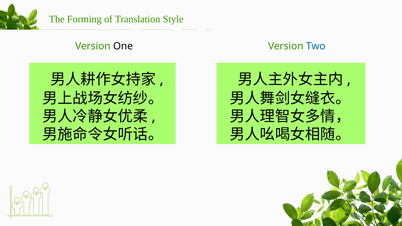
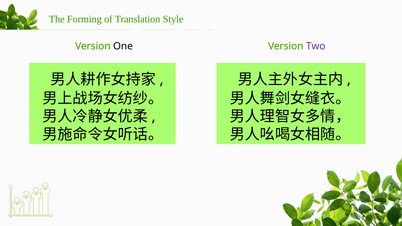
Two colour: blue -> purple
